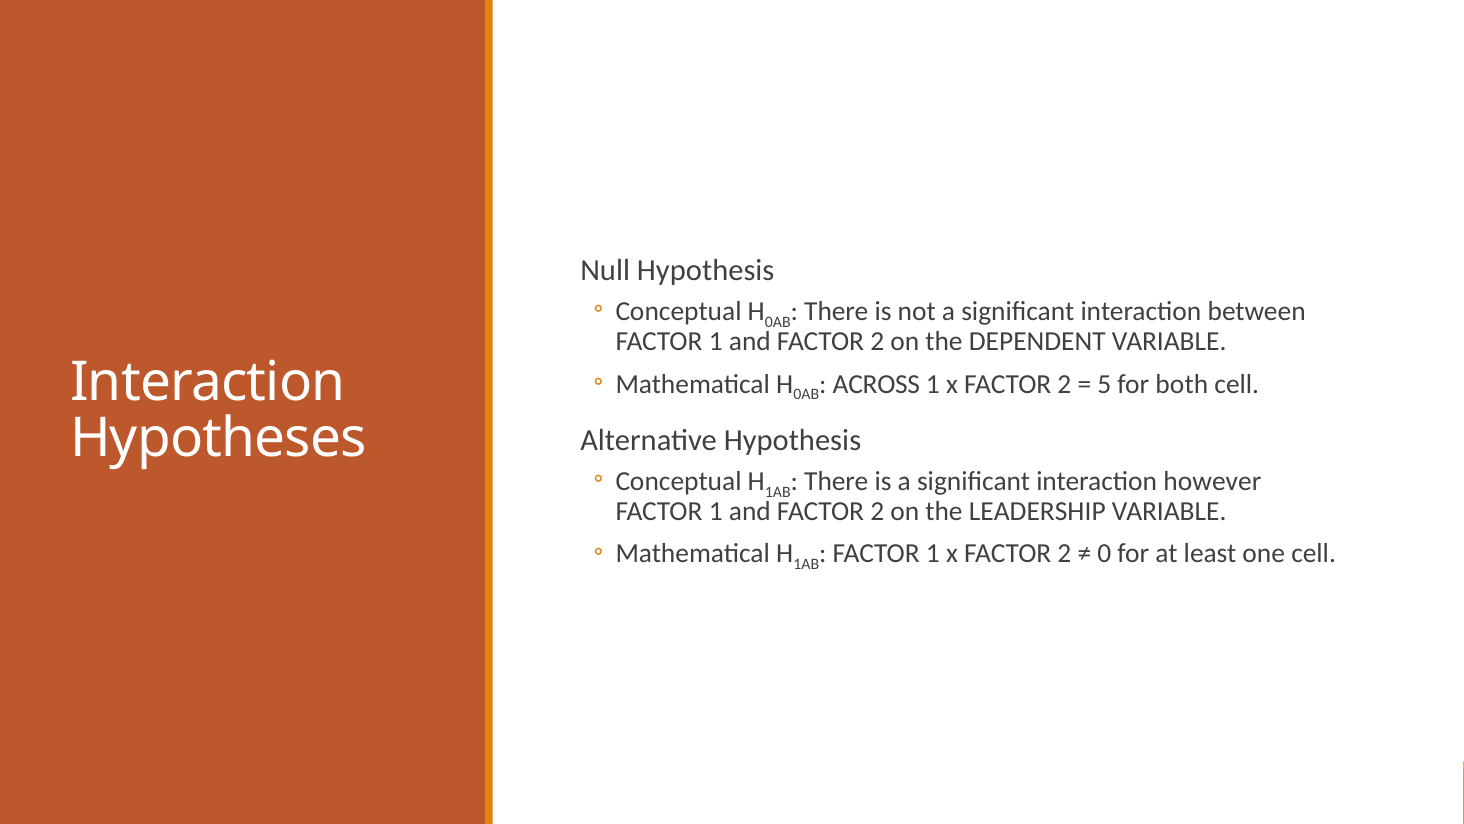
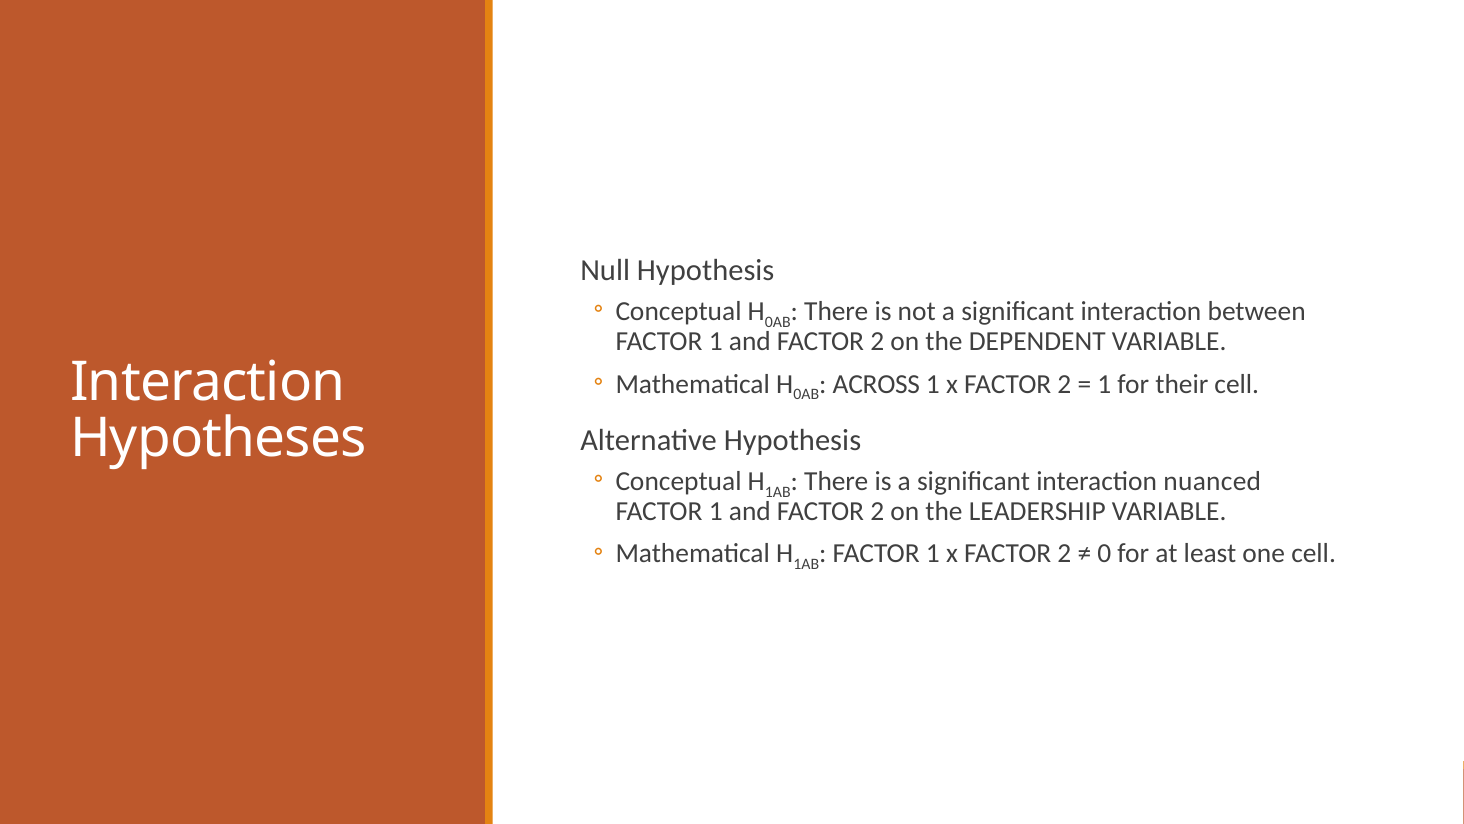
5 at (1104, 384): 5 -> 1
both: both -> their
however: however -> nuanced
